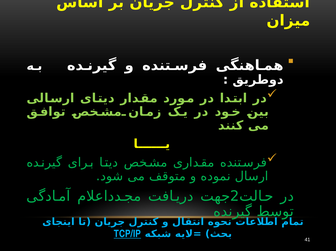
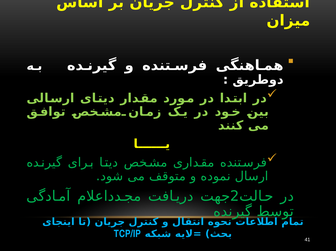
TCP/IP underline: present -> none
